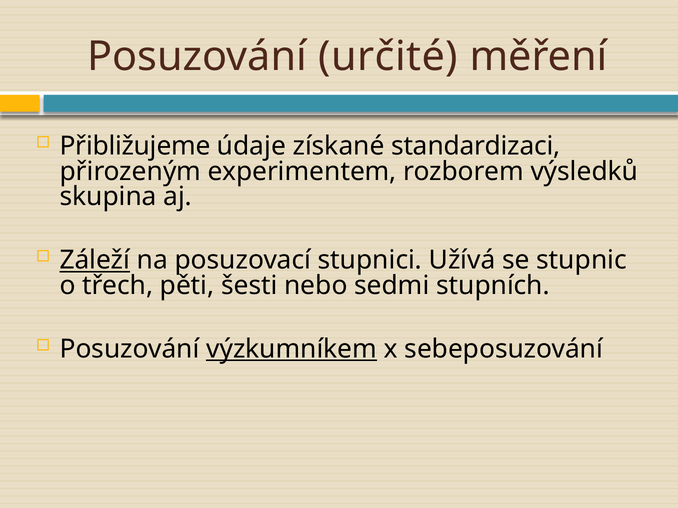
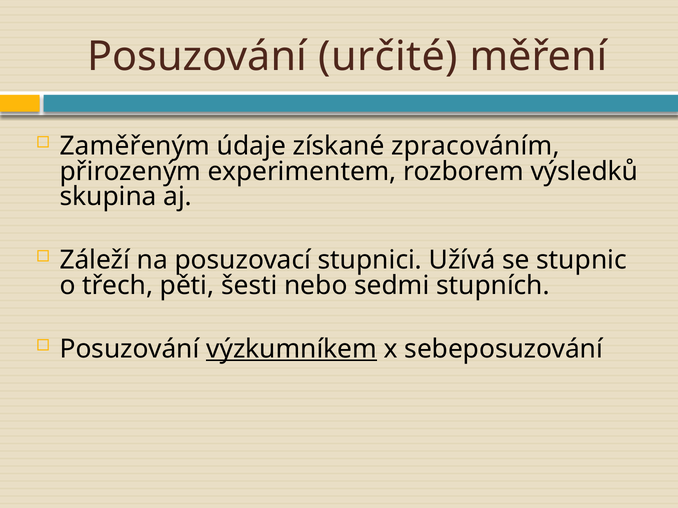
Přibližujeme: Přibližujeme -> Zaměřeným
standardizaci: standardizaci -> zpracováním
Záleží underline: present -> none
